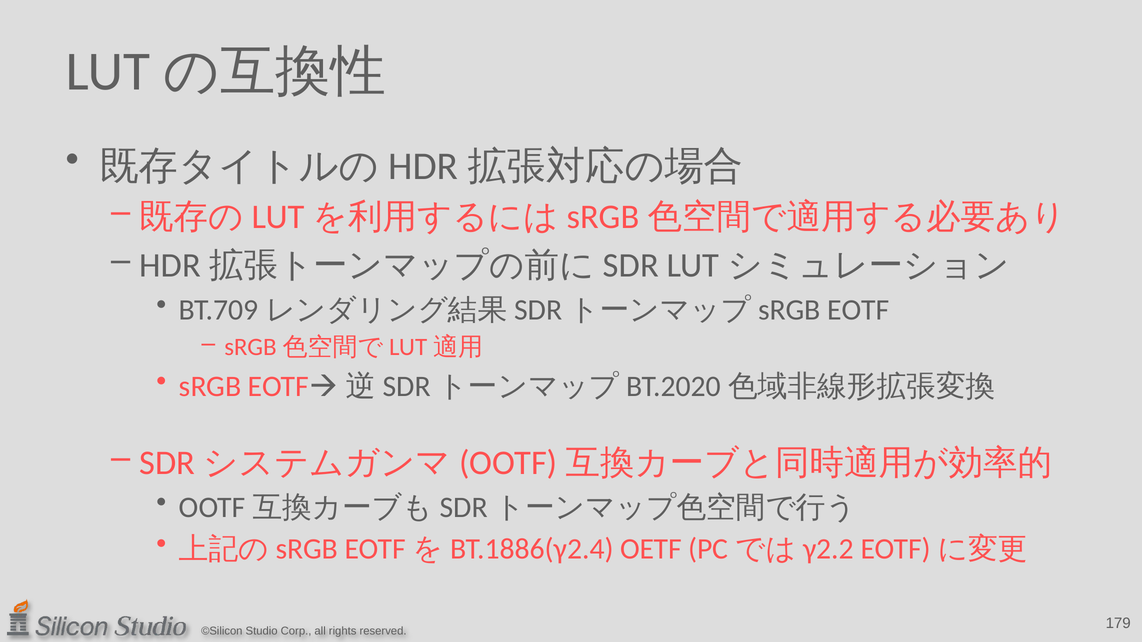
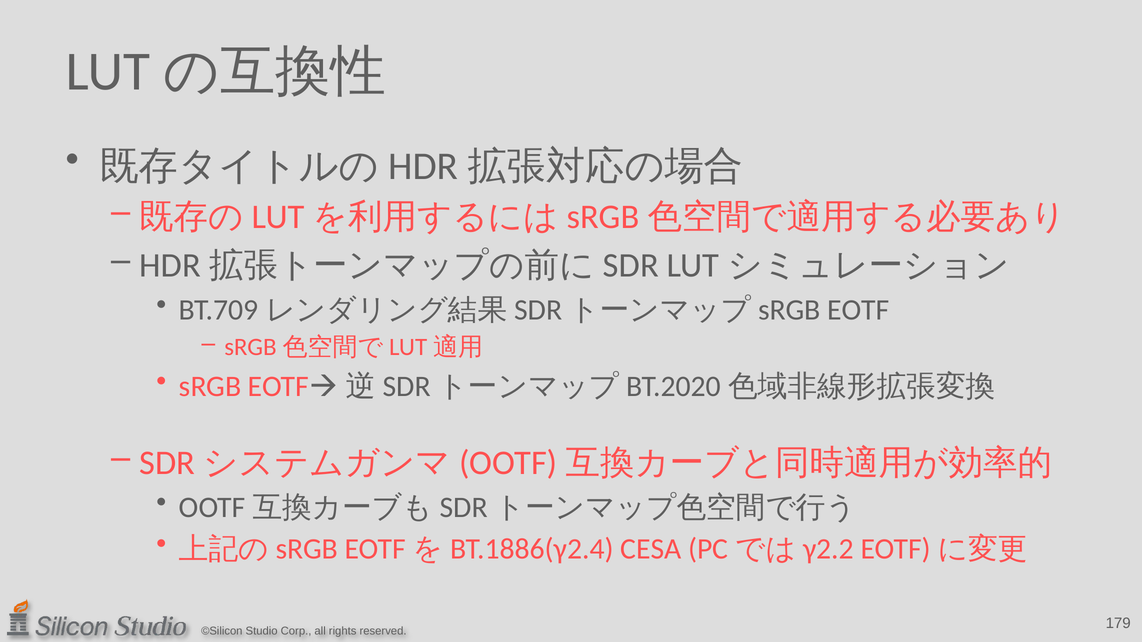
OETF: OETF -> CESA
